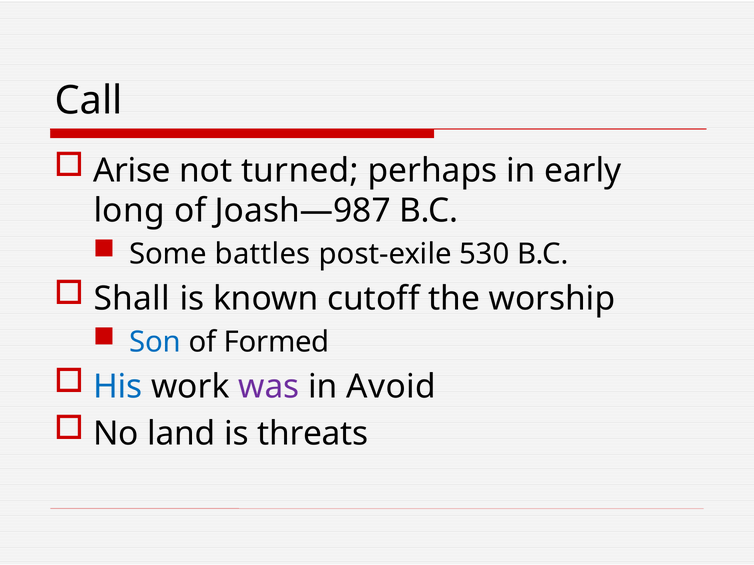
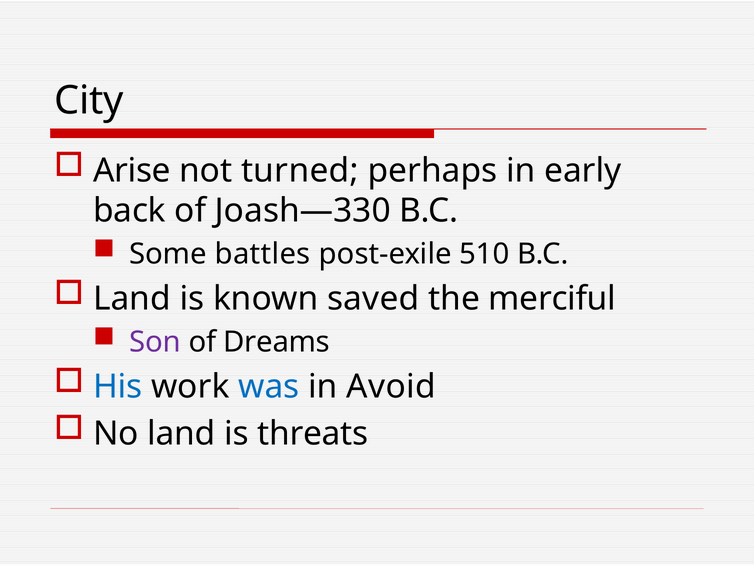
Call: Call -> City
long: long -> back
Joash—987: Joash—987 -> Joash—330
530: 530 -> 510
Shall at (132, 299): Shall -> Land
cutoff: cutoff -> saved
worship: worship -> merciful
Son colour: blue -> purple
Formed: Formed -> Dreams
was colour: purple -> blue
